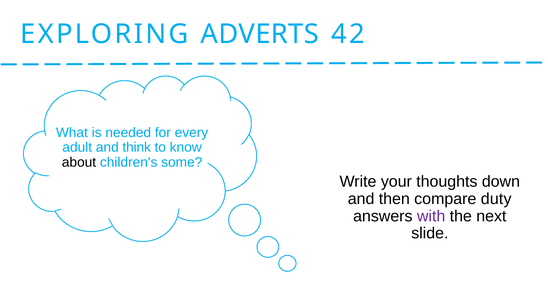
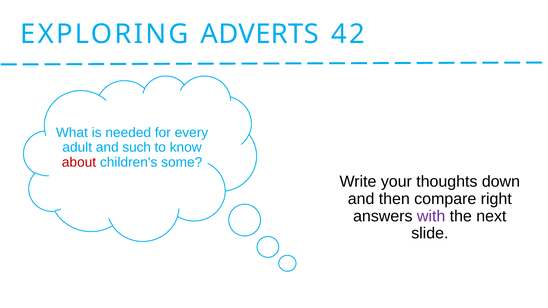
think: think -> such
about colour: black -> red
duty: duty -> right
